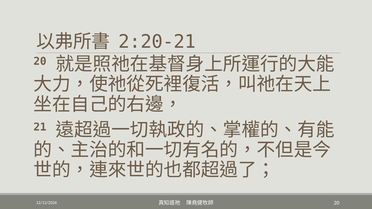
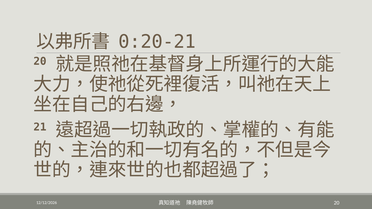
2:20-21: 2:20-21 -> 0:20-21
